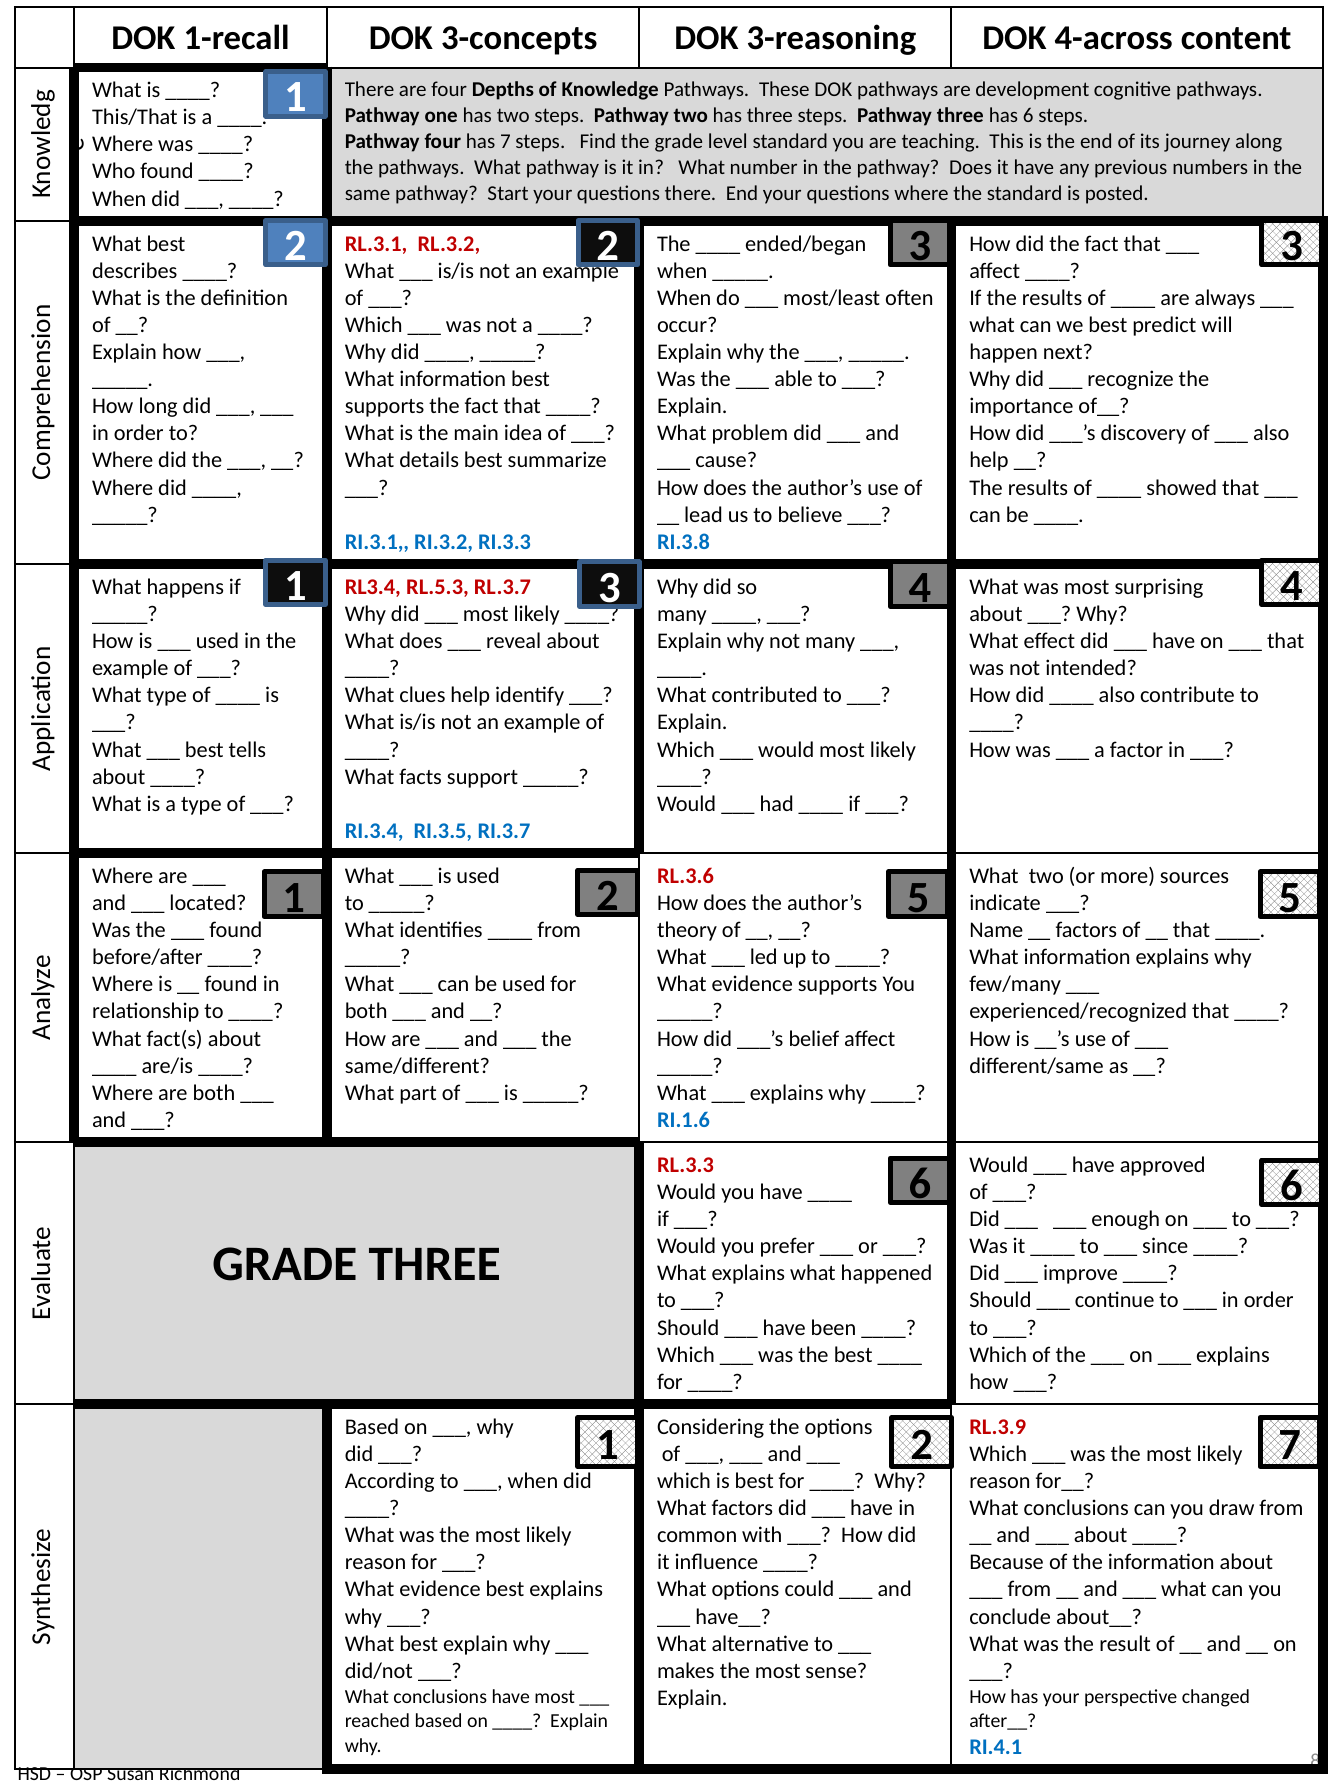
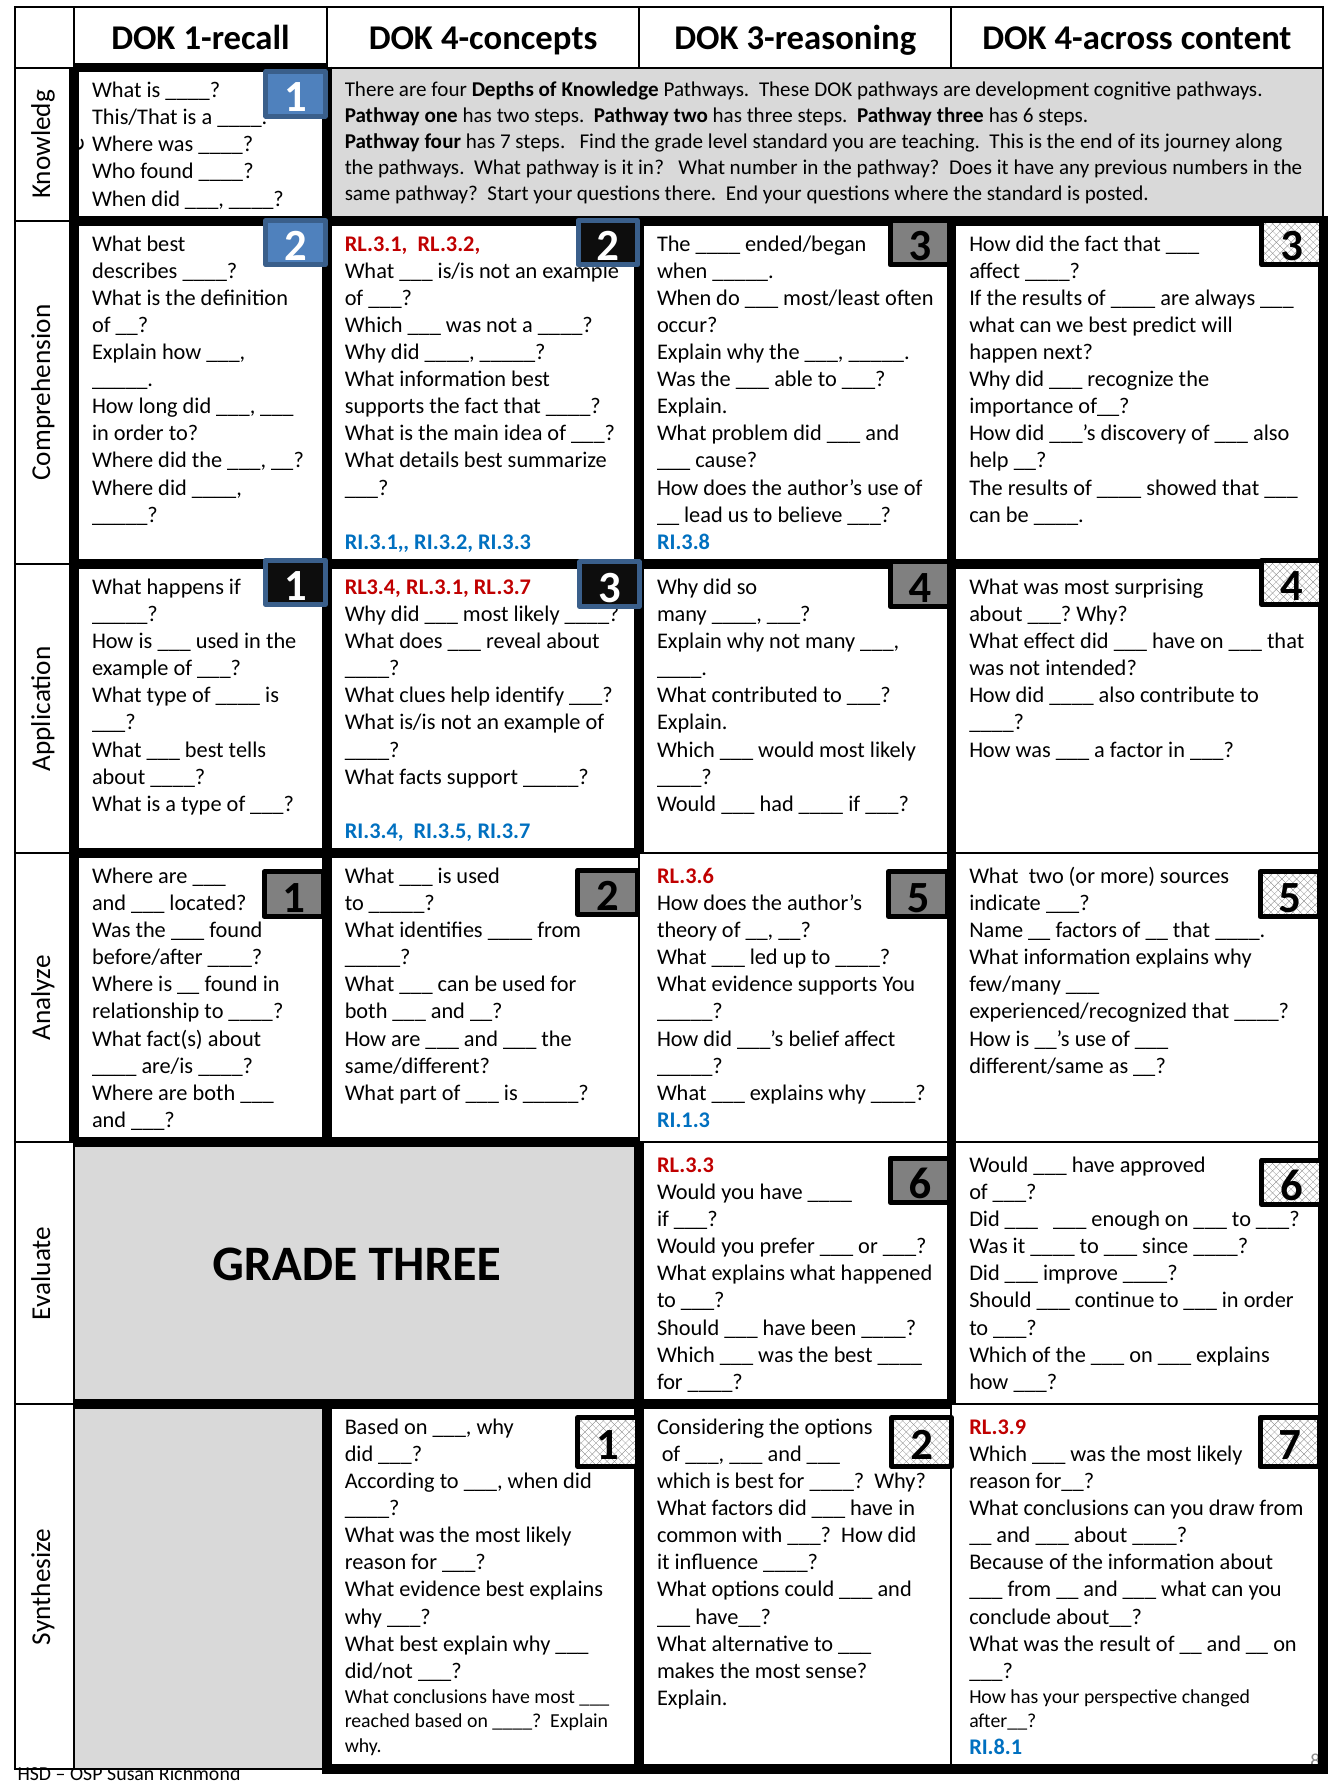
3-concepts: 3-concepts -> 4-concepts
RL3.4 RL.5.3: RL.5.3 -> RL.3.1
RI.1.6: RI.1.6 -> RI.1.3
RI.4.1: RI.4.1 -> RI.8.1
